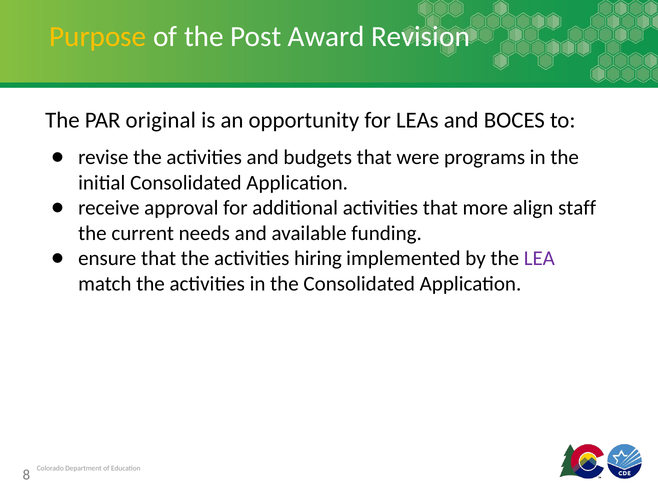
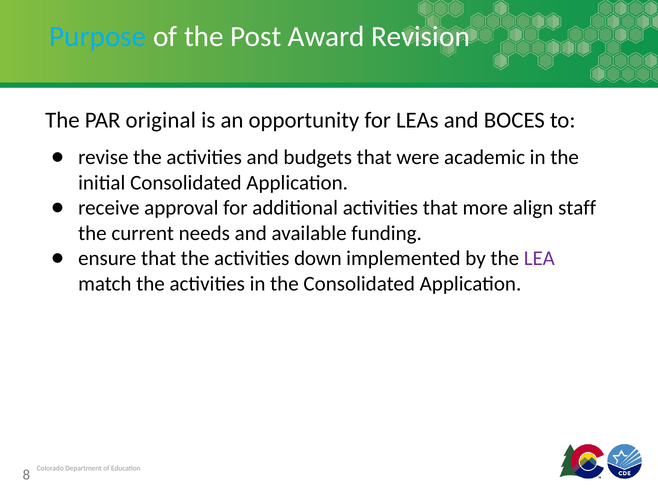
Purpose colour: yellow -> light blue
programs: programs -> academic
hiring: hiring -> down
